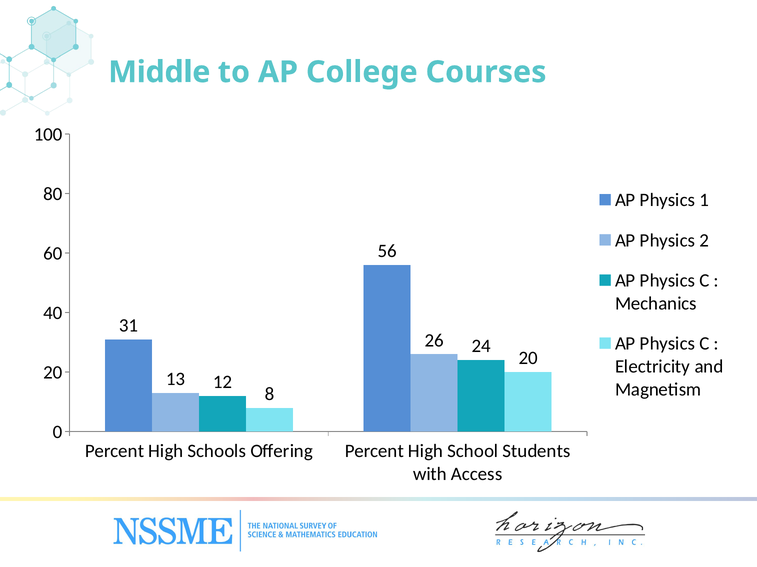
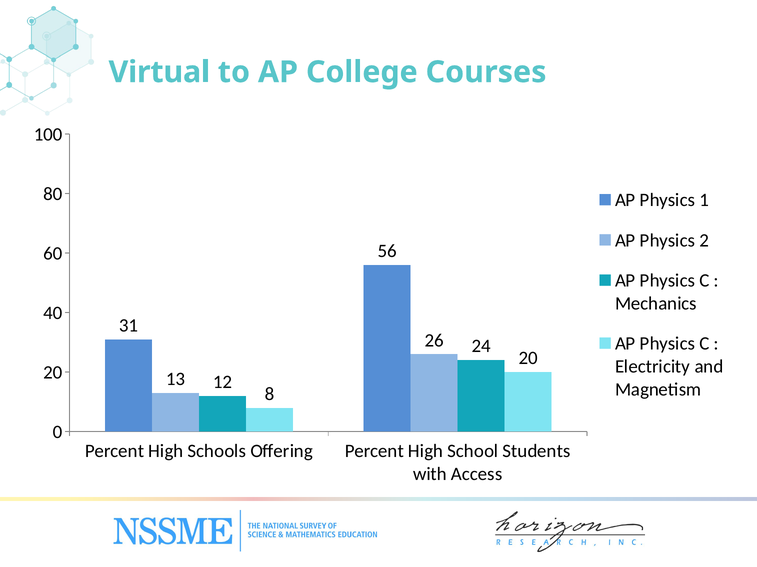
Middle: Middle -> Virtual
